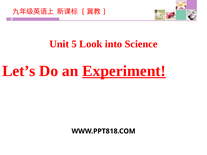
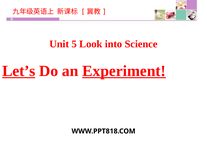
Let’s underline: none -> present
